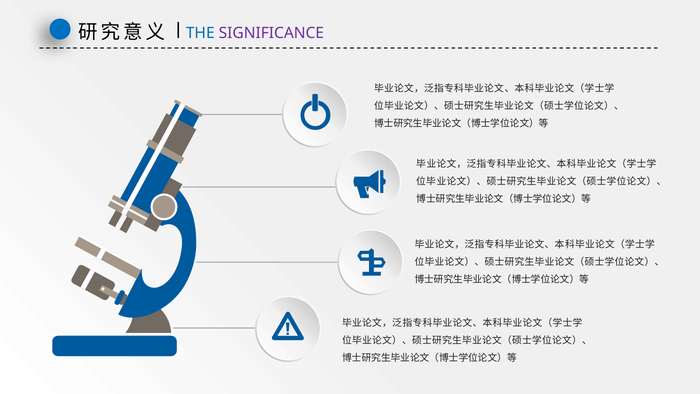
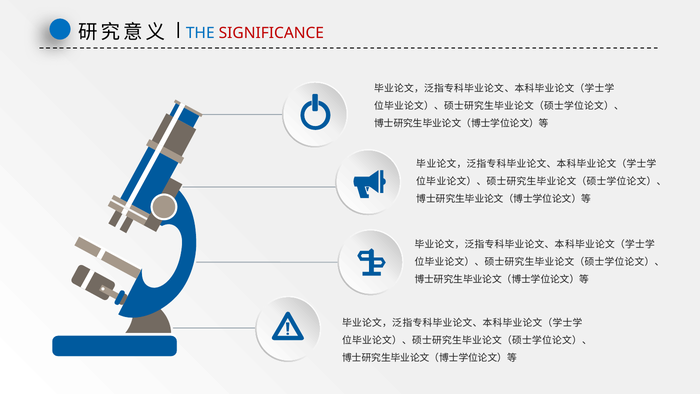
SIGNIFICANCE colour: purple -> red
